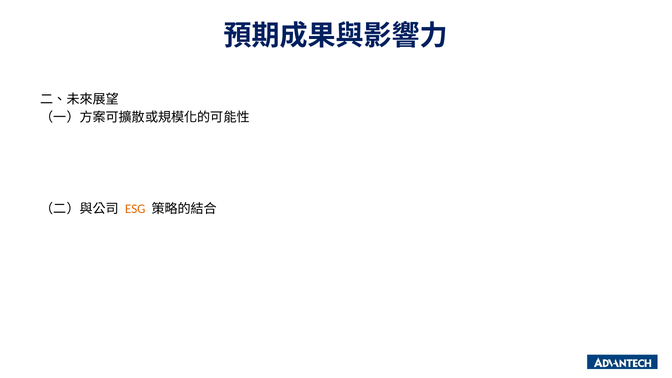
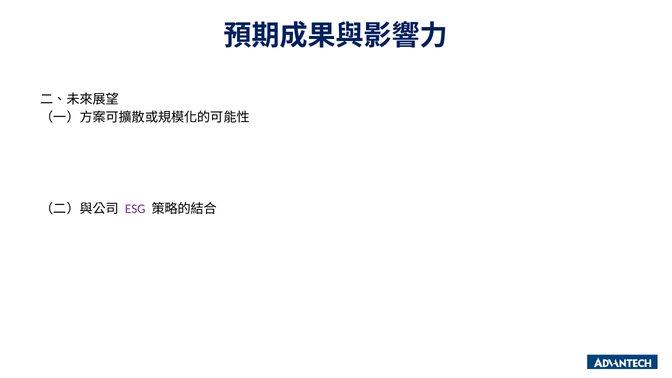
ESG colour: orange -> purple
